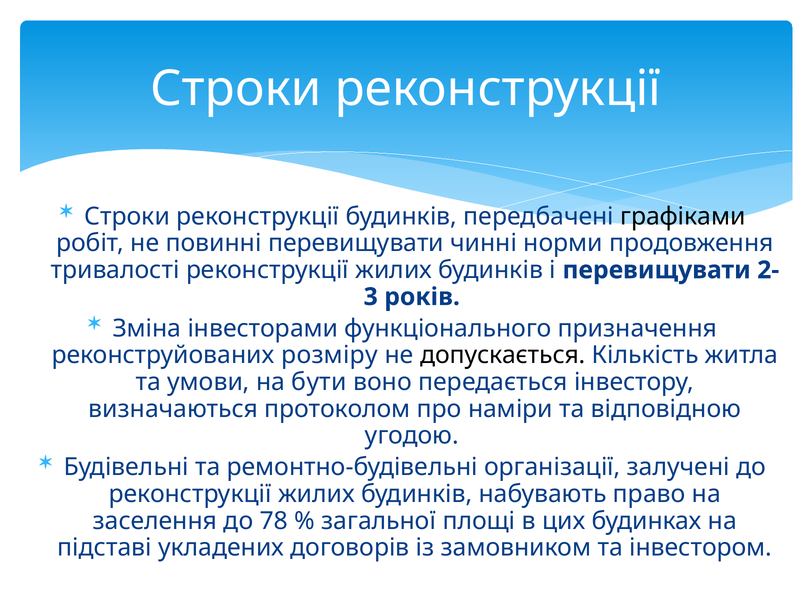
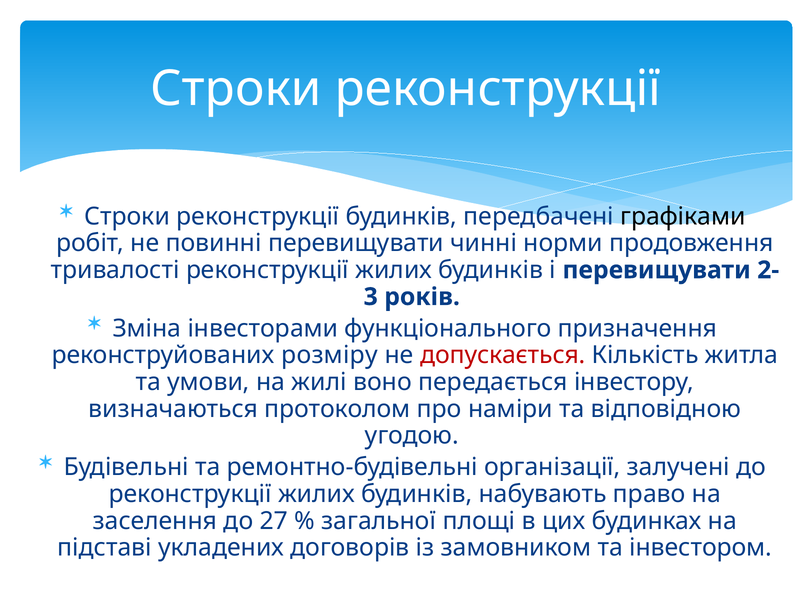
допускається colour: black -> red
бути: бути -> жилі
78: 78 -> 27
